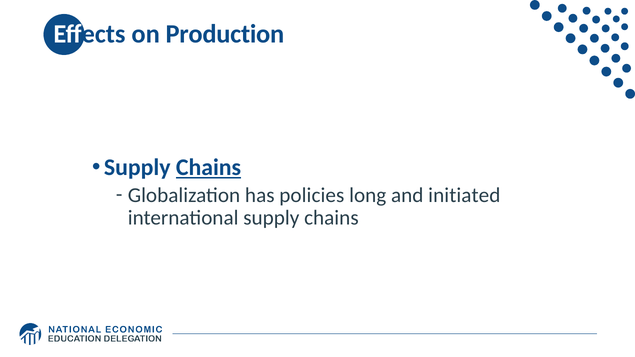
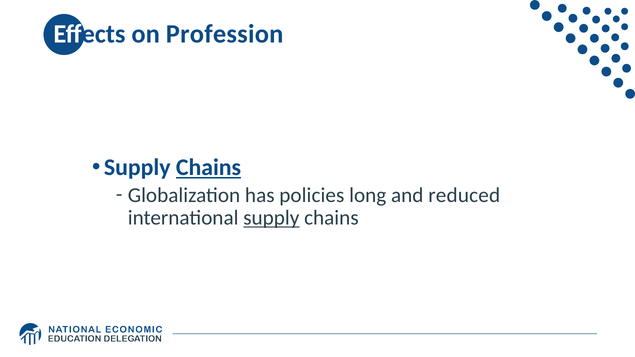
Production: Production -> Profession
initiated: initiated -> reduced
supply at (271, 218) underline: none -> present
